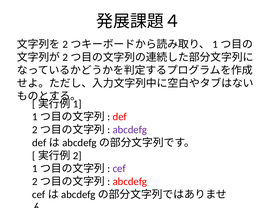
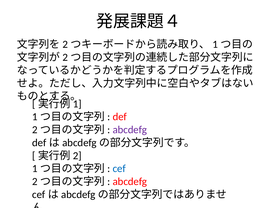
cef colour: purple -> blue
